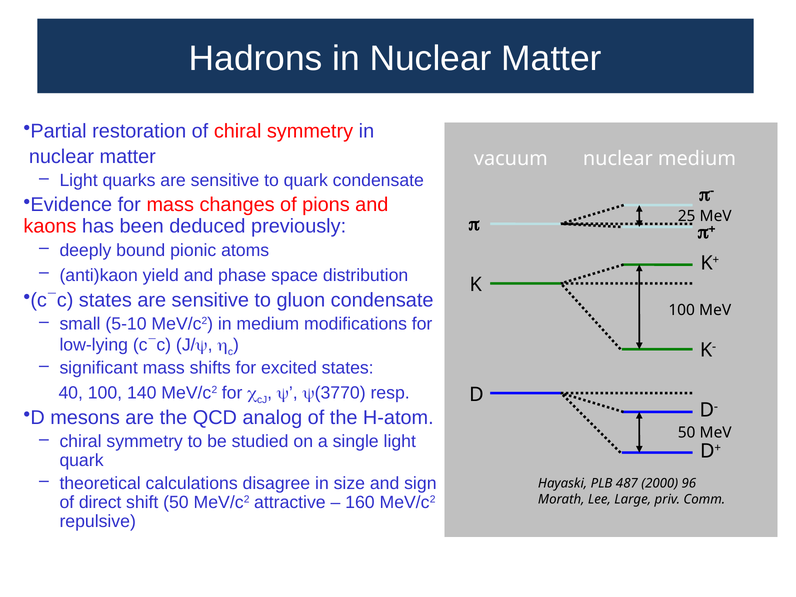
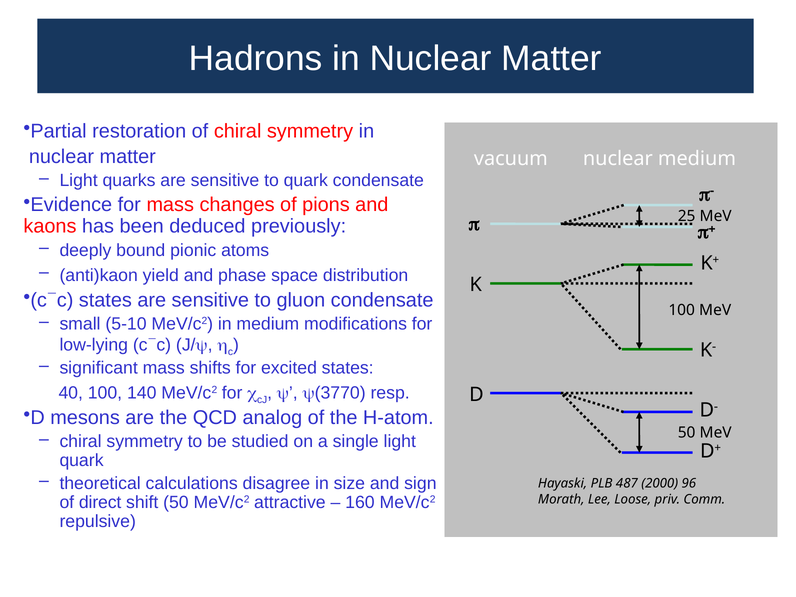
Large: Large -> Loose
